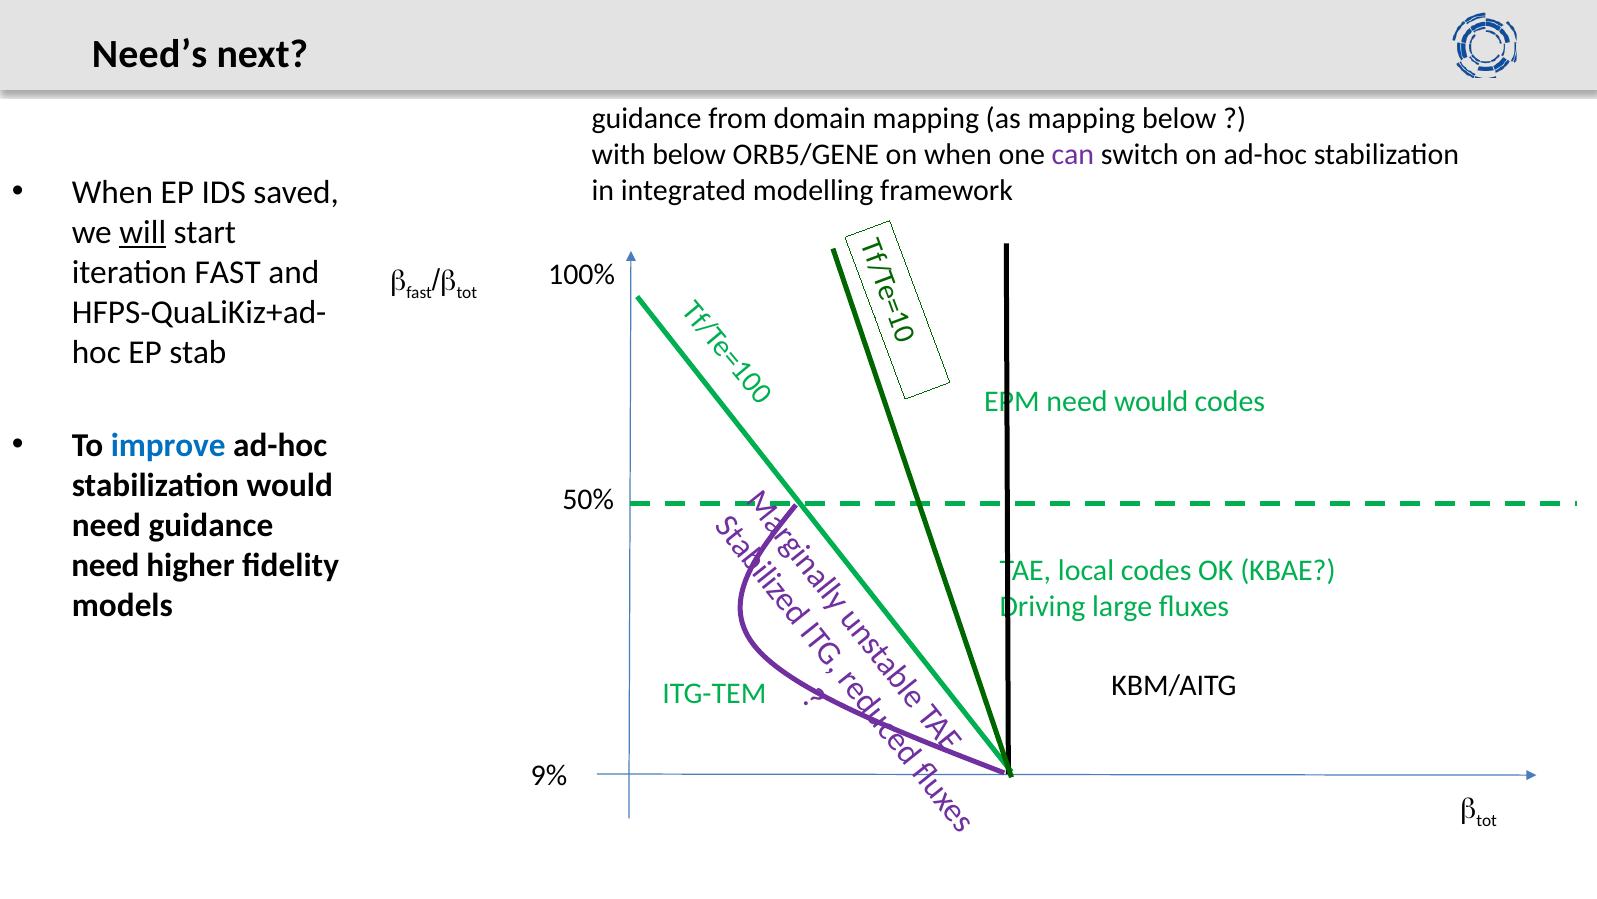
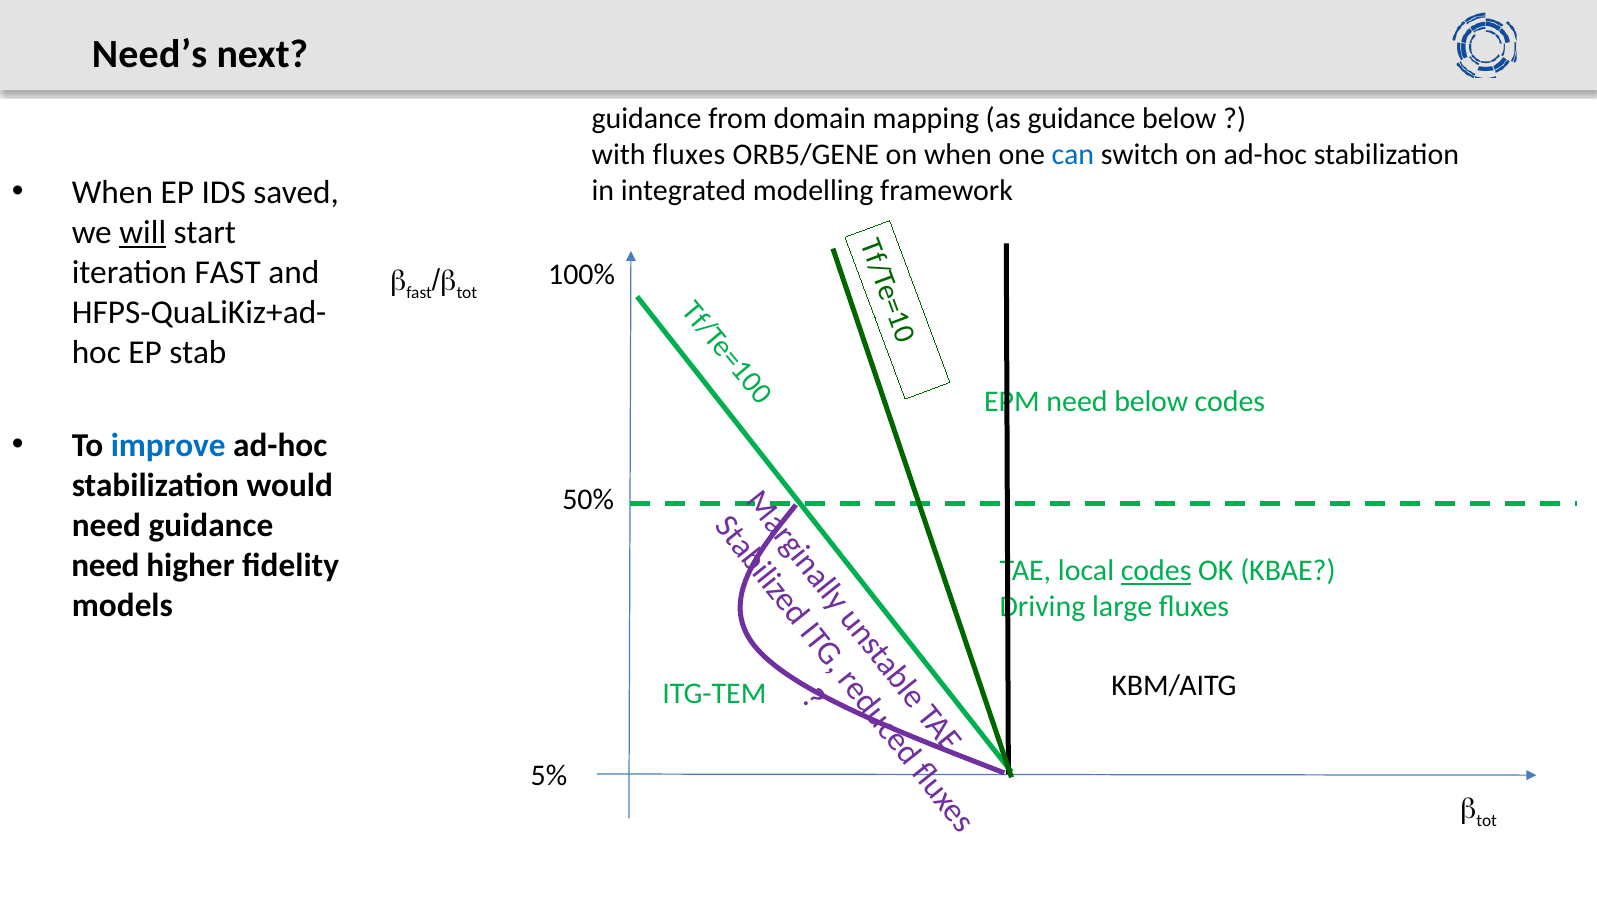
as mapping: mapping -> guidance
with below: below -> fluxes
can colour: purple -> blue
need would: would -> below
codes at (1156, 570) underline: none -> present
9%: 9% -> 5%
